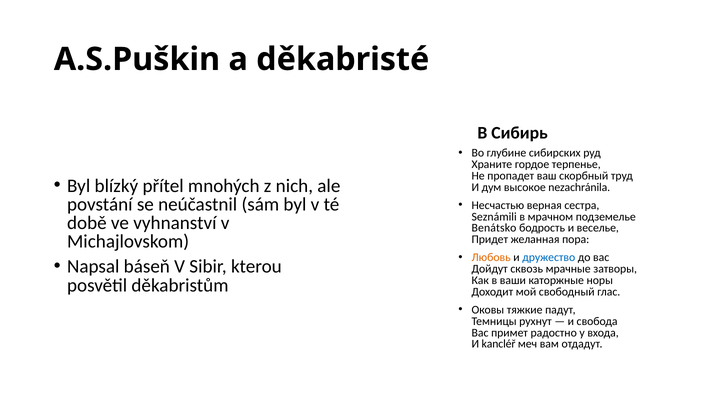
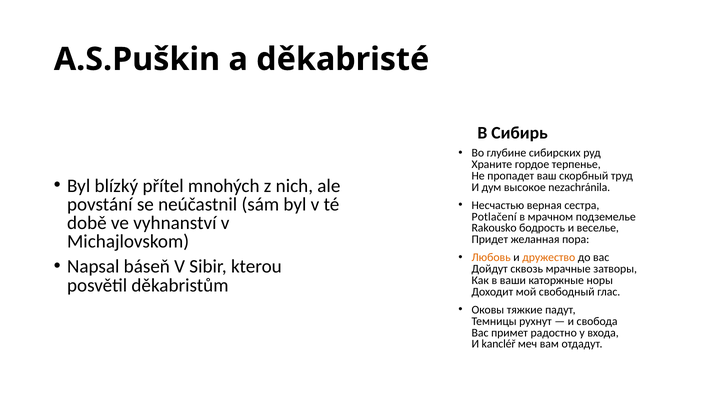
Seznámili: Seznámili -> Potlačení
Benátsko: Benátsko -> Rakousko
дружество colour: blue -> orange
